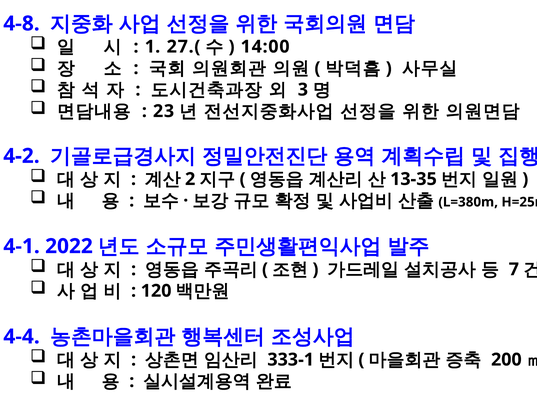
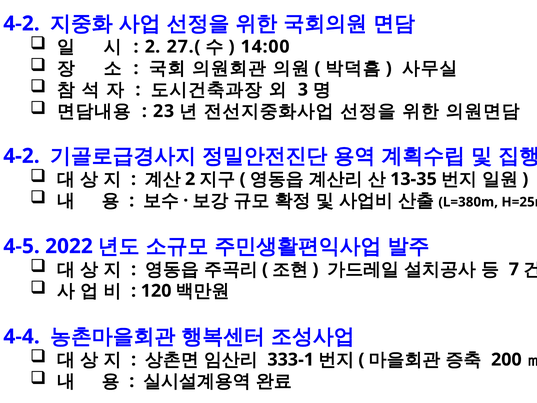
4-8 at (21, 24): 4-8 -> 4-2
1 at (152, 47): 1 -> 2
4-1: 4-1 -> 4-5
